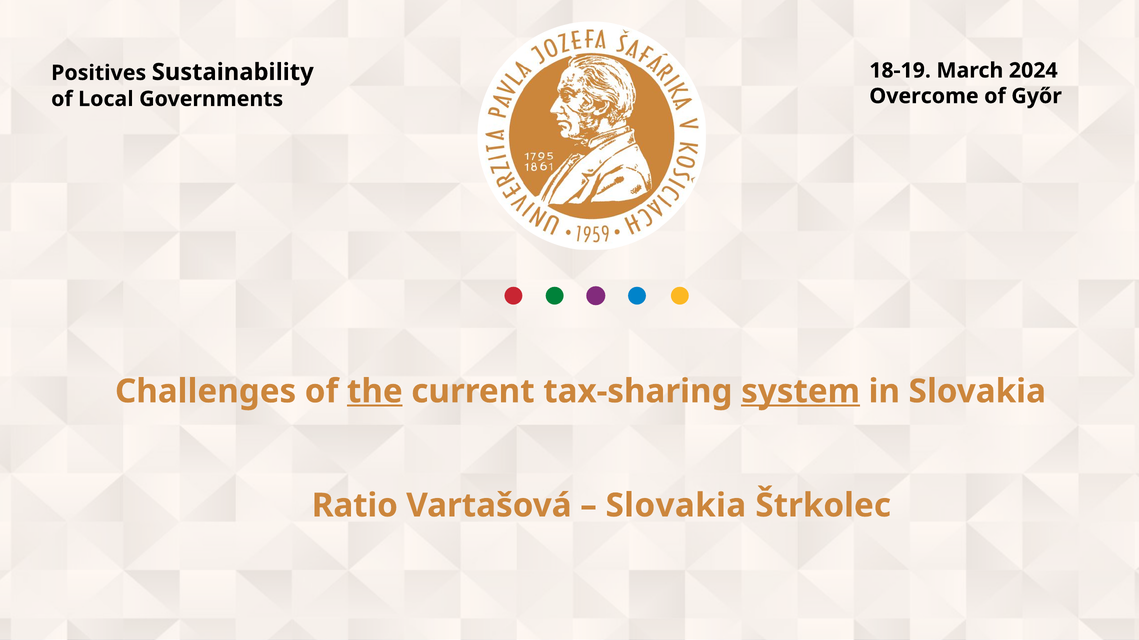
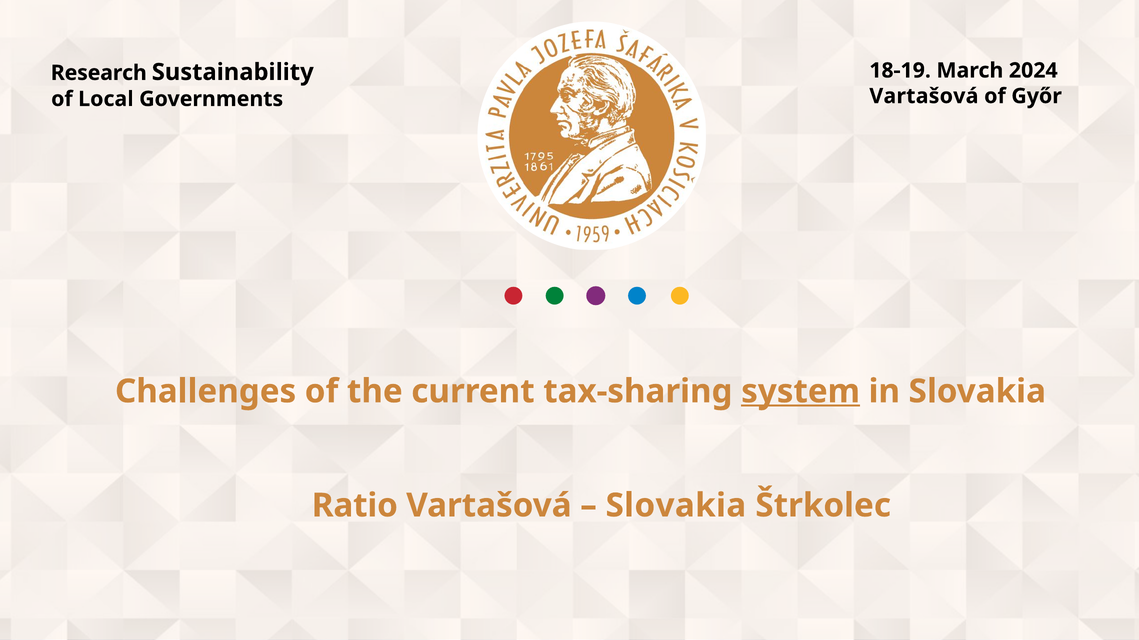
Positives: Positives -> Research
Overcome at (924, 96): Overcome -> Vartašová
the at (375, 392) underline: present -> none
